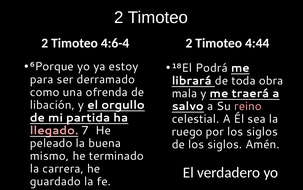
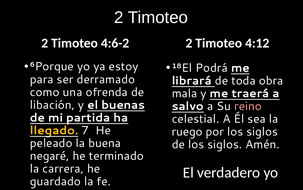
4:6-4: 4:6-4 -> 4:6-2
4:44: 4:44 -> 4:12
orgullo: orgullo -> buenas
llegado colour: pink -> yellow
mismo: mismo -> negaré
